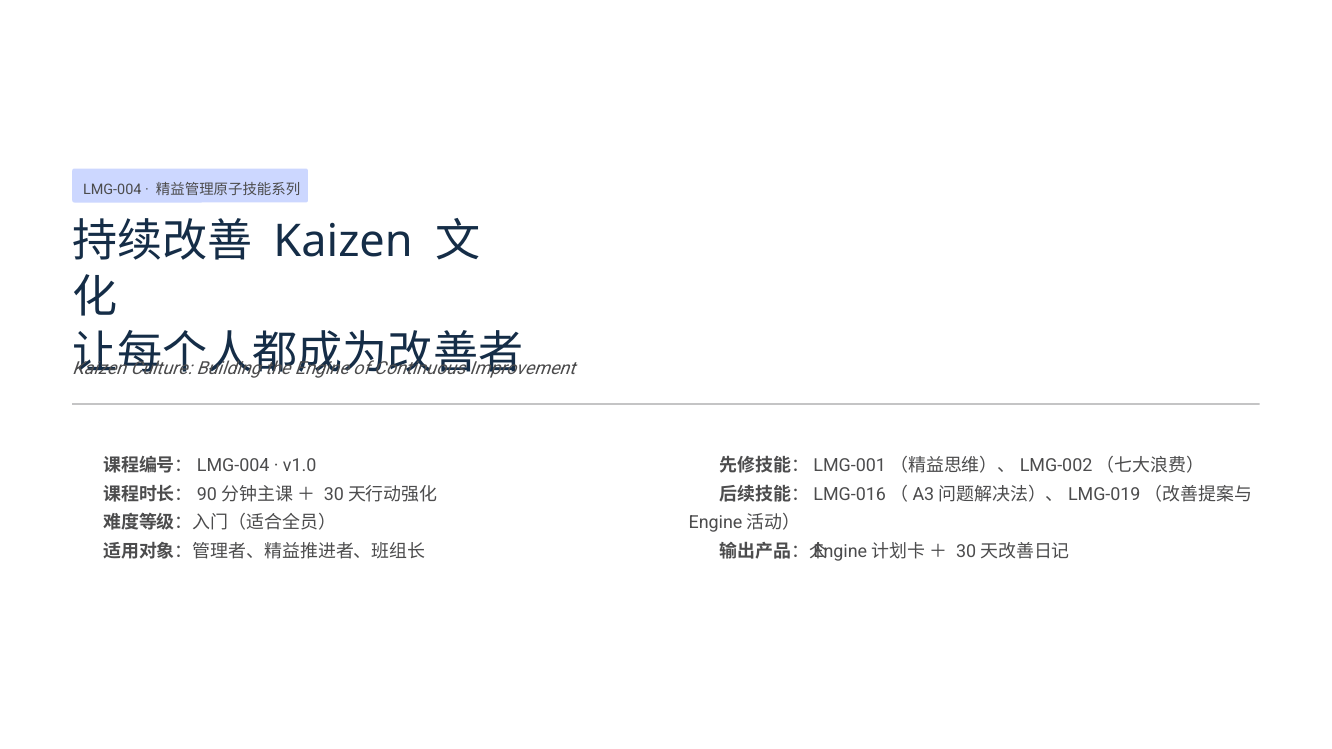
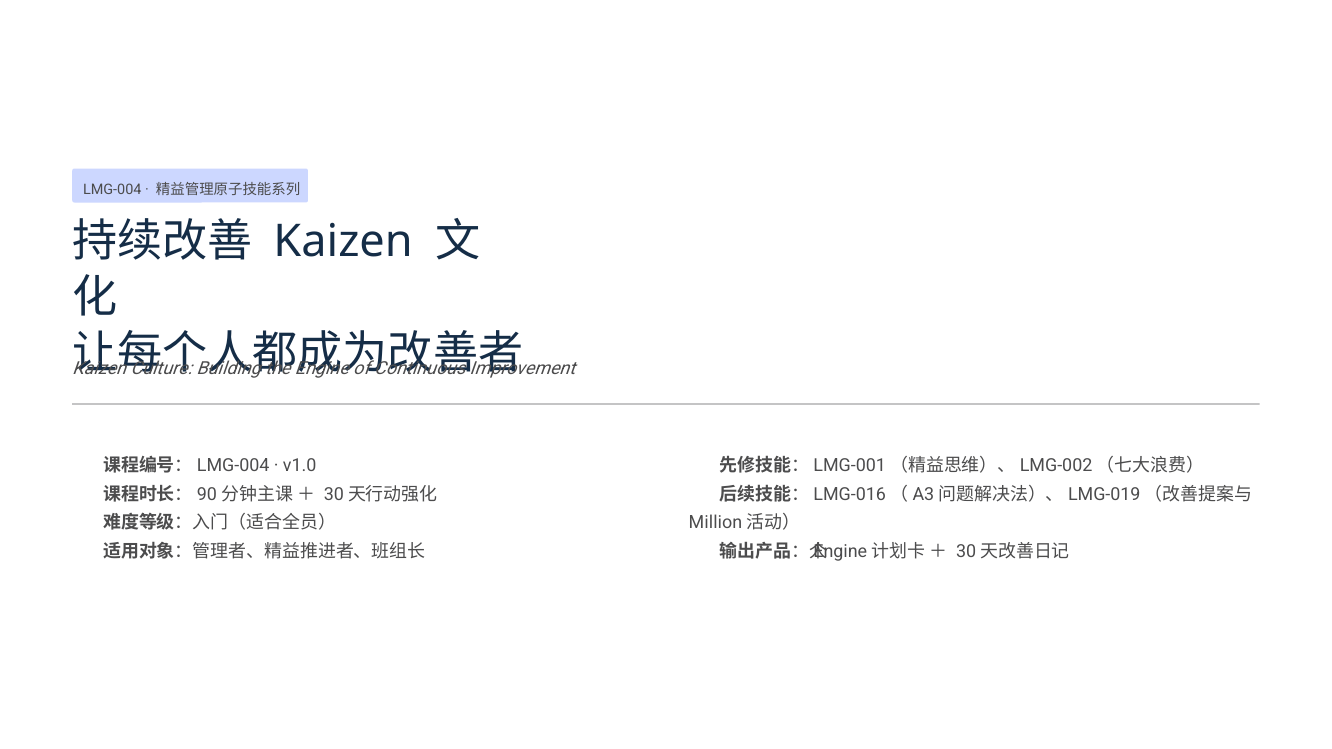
Engine at (716, 523): Engine -> Million
